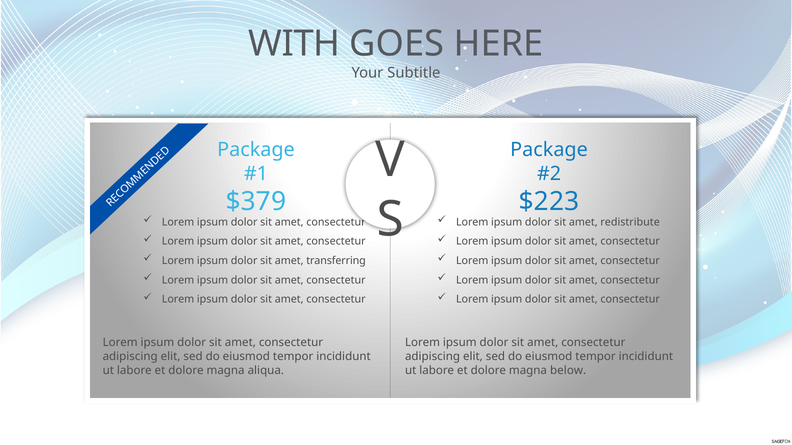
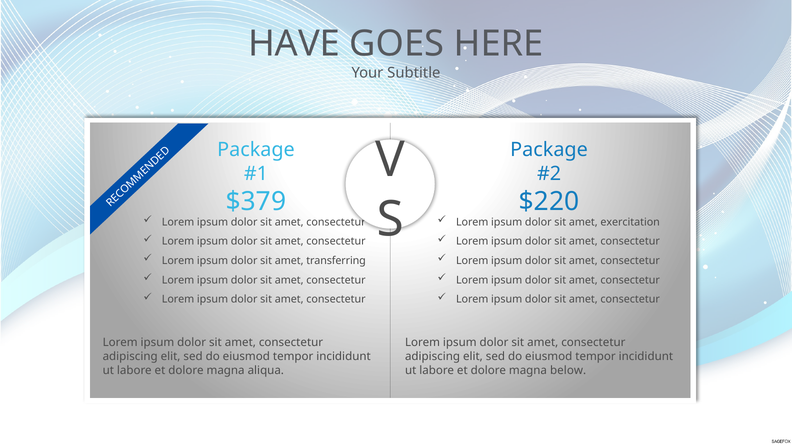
WITH: WITH -> HAVE
$223: $223 -> $220
redistribute: redistribute -> exercitation
